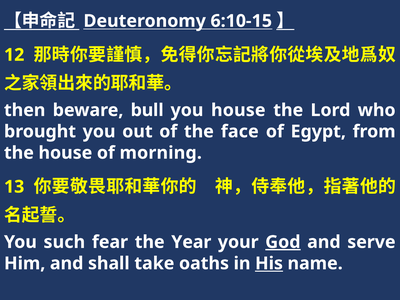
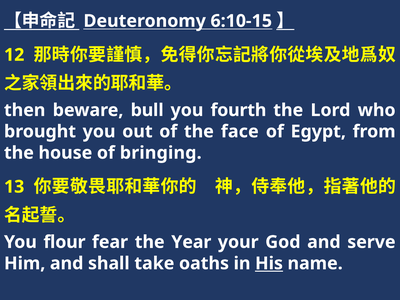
you house: house -> fourth
morning: morning -> bringing
such: such -> flour
God underline: present -> none
